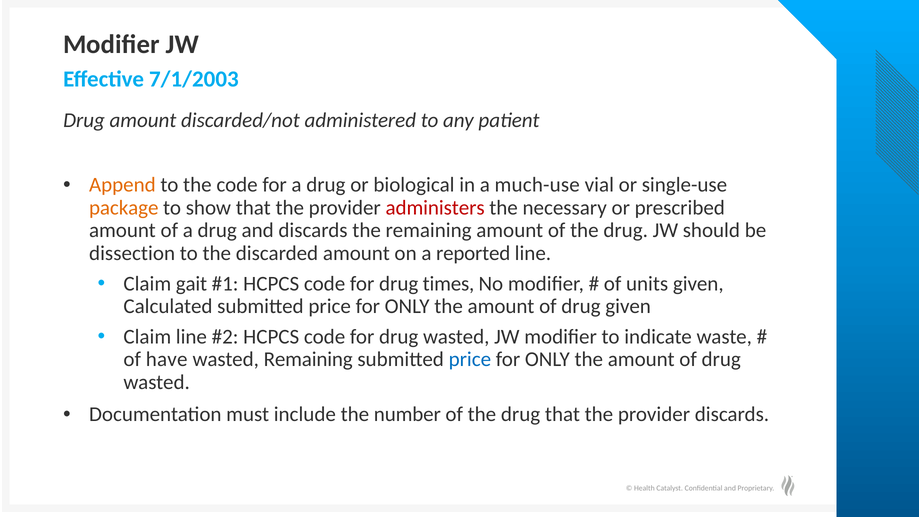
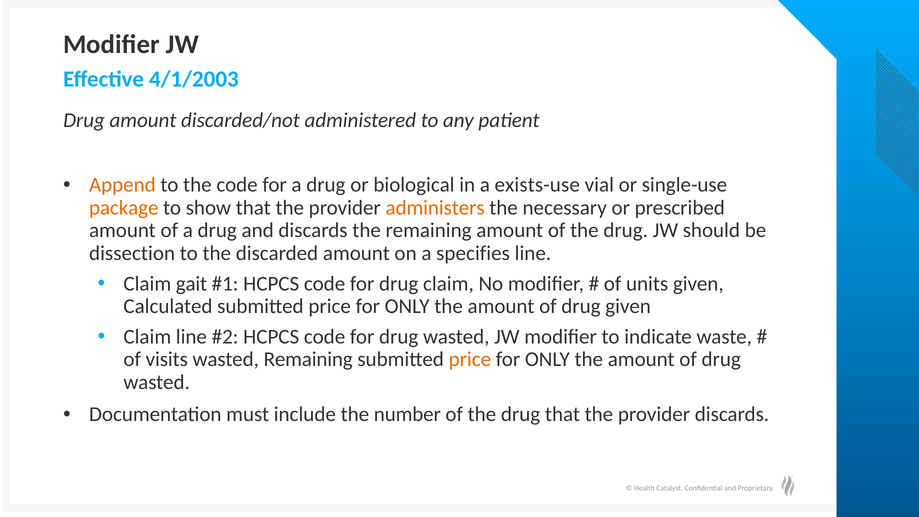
7/1/2003: 7/1/2003 -> 4/1/2003
much-use: much-use -> exists-use
administers colour: red -> orange
reported: reported -> specifies
drug times: times -> claim
have: have -> visits
price at (470, 359) colour: blue -> orange
